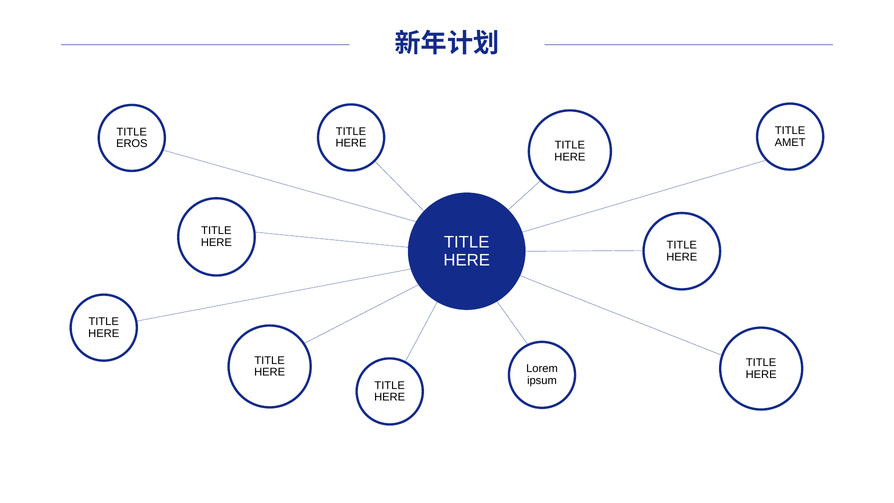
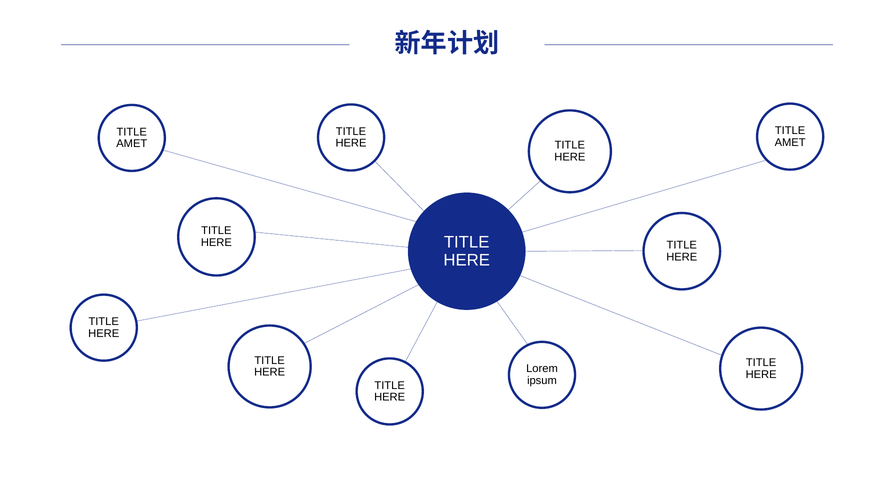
EROS at (132, 144): EROS -> AMET
